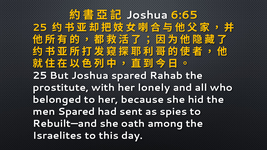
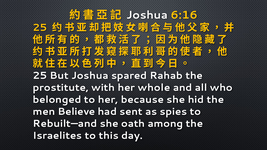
6:65: 6:65 -> 6:16
lonely: lonely -> whole
men Spared: Spared -> Believe
